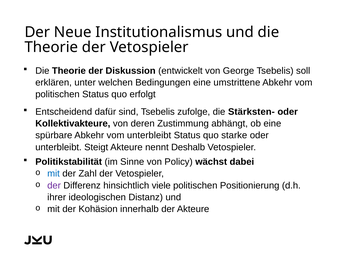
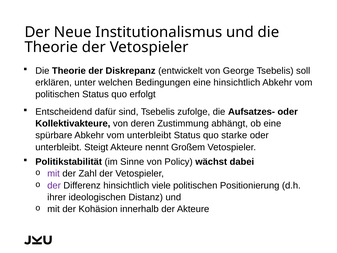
Diskussion: Diskussion -> Diskrepanz
eine umstrittene: umstrittene -> hinsichtlich
Stärksten-: Stärksten- -> Aufsatzes-
Deshalb: Deshalb -> Großem
mit at (54, 173) colour: blue -> purple
